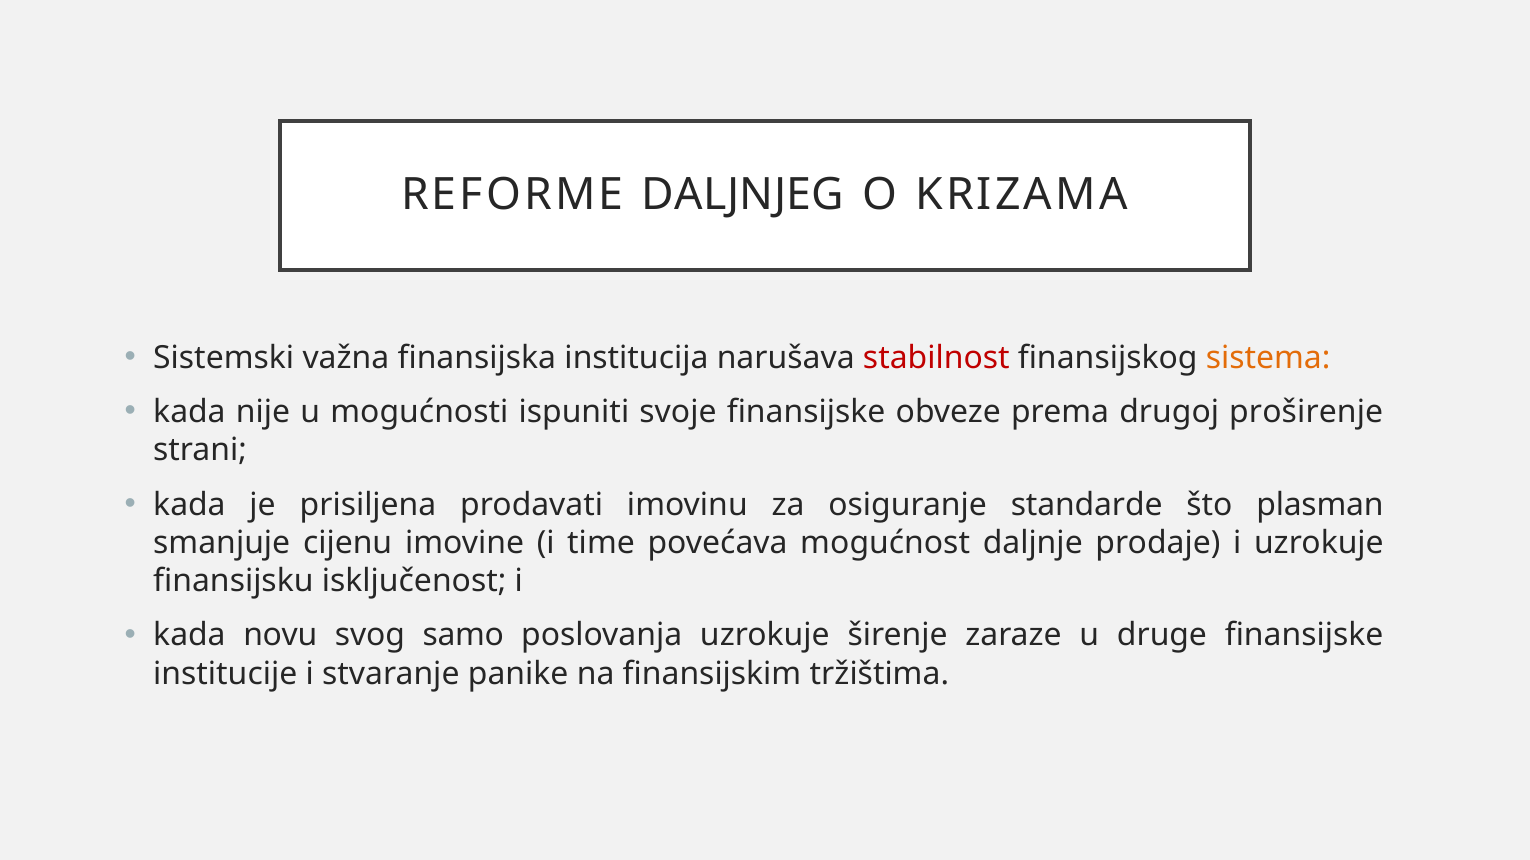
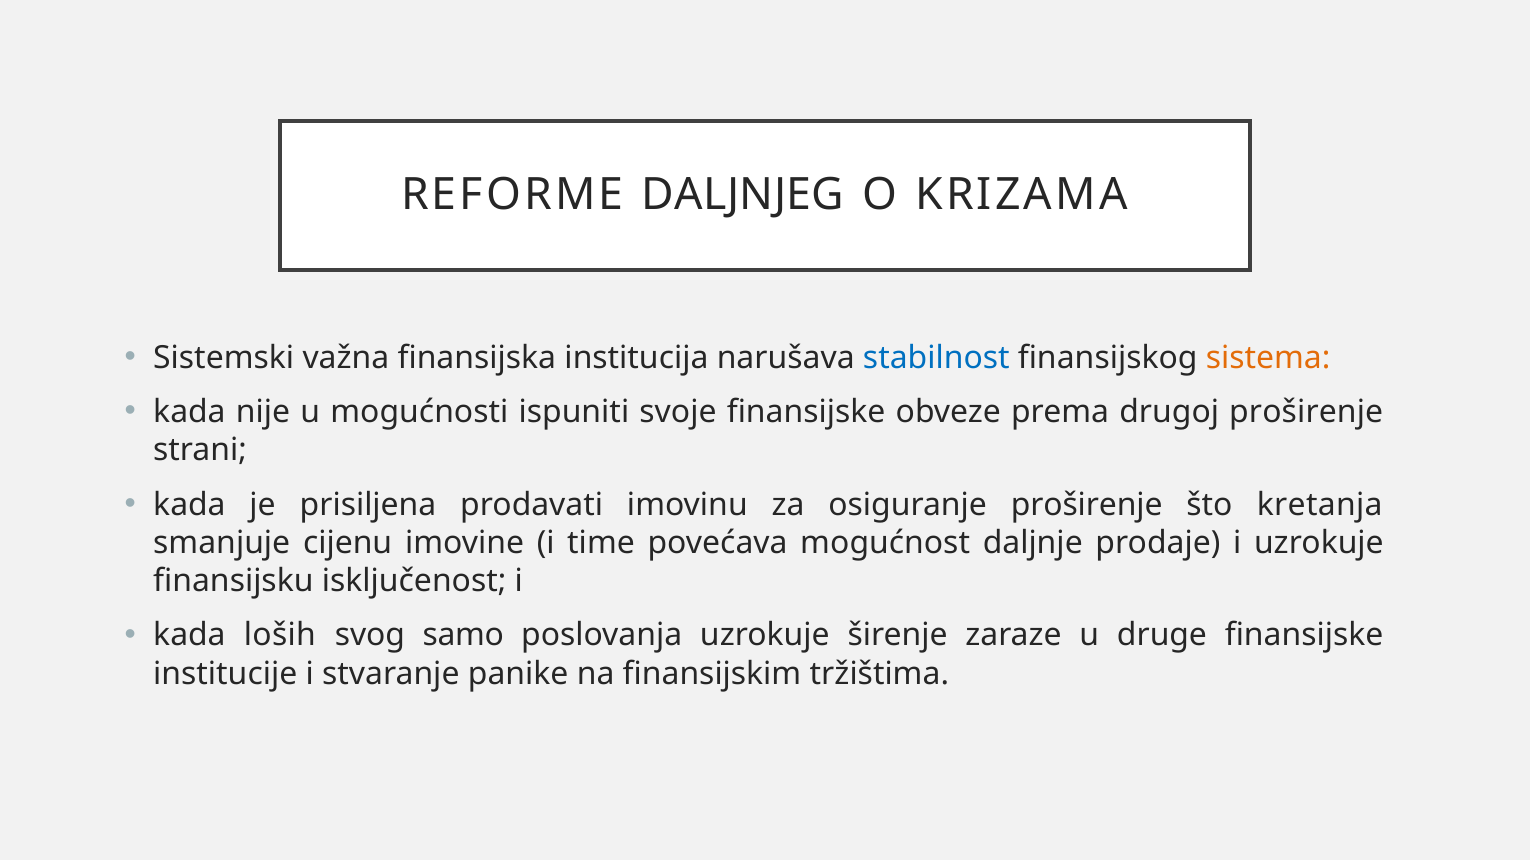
stabilnost colour: red -> blue
osiguranje standarde: standarde -> proširenje
plasman: plasman -> kretanja
novu: novu -> loših
